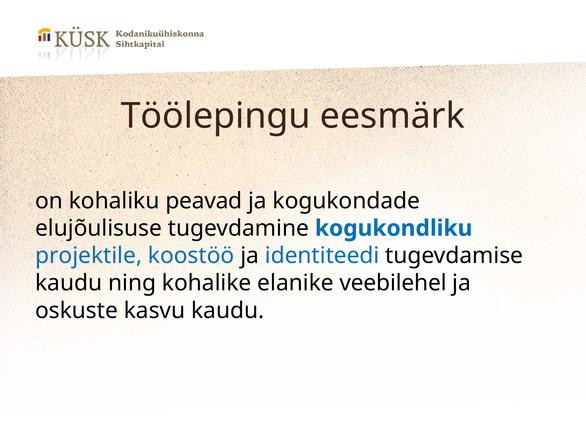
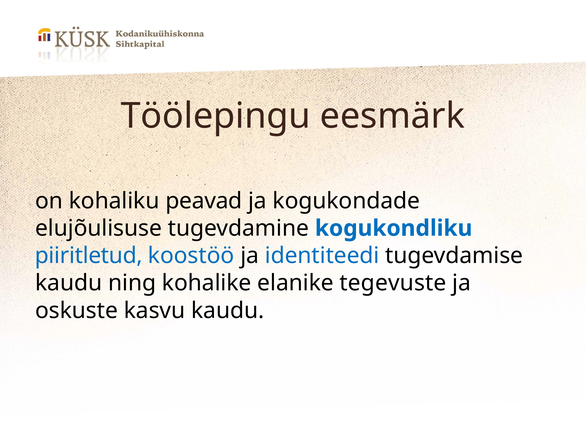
projektile: projektile -> piiritletud
veebilehel: veebilehel -> tegevuste
